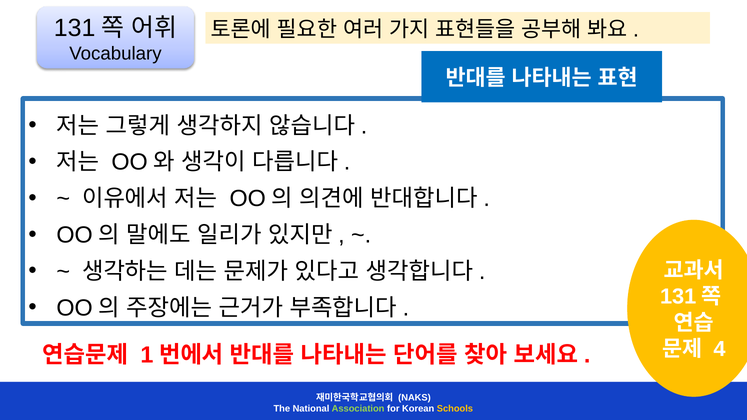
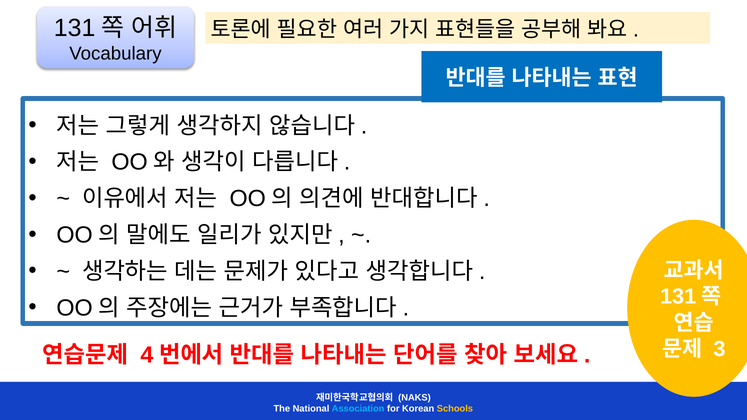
4: 4 -> 3
1: 1 -> 4
Association colour: light green -> light blue
